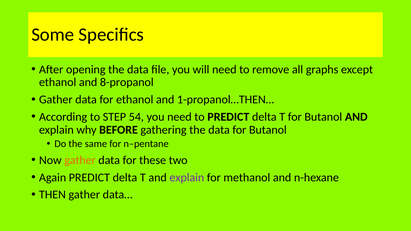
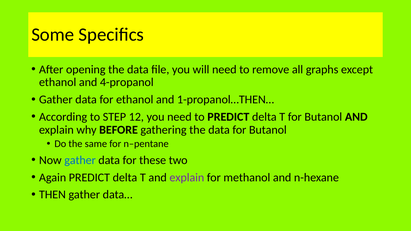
8-propanol: 8-propanol -> 4-propanol
54: 54 -> 12
gather at (80, 160) colour: orange -> blue
